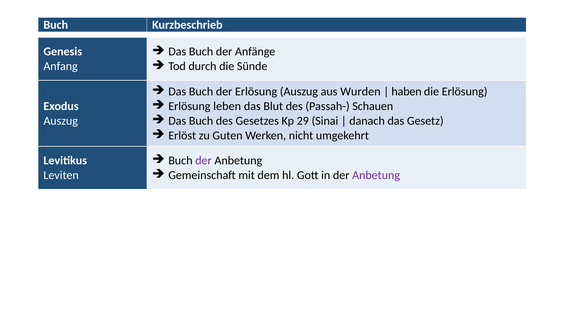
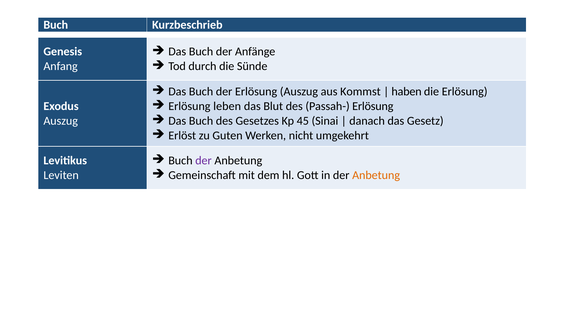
Wurden: Wurden -> Kommst
Passah- Schauen: Schauen -> Erlösung
29: 29 -> 45
Anbetung at (376, 175) colour: purple -> orange
